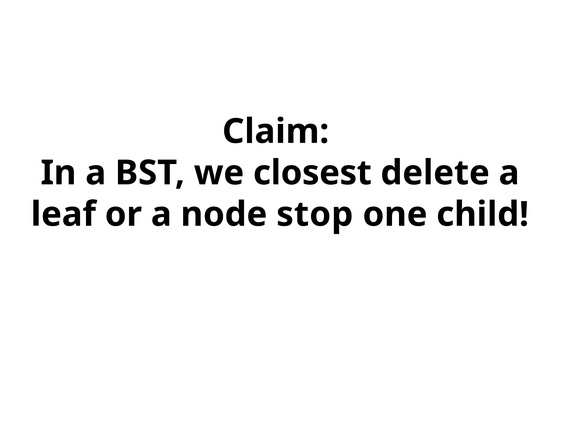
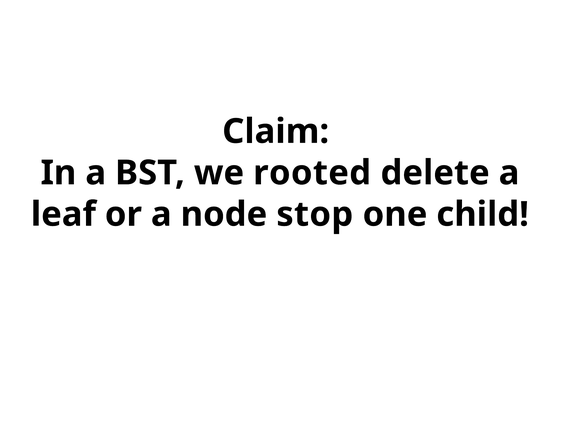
closest: closest -> rooted
